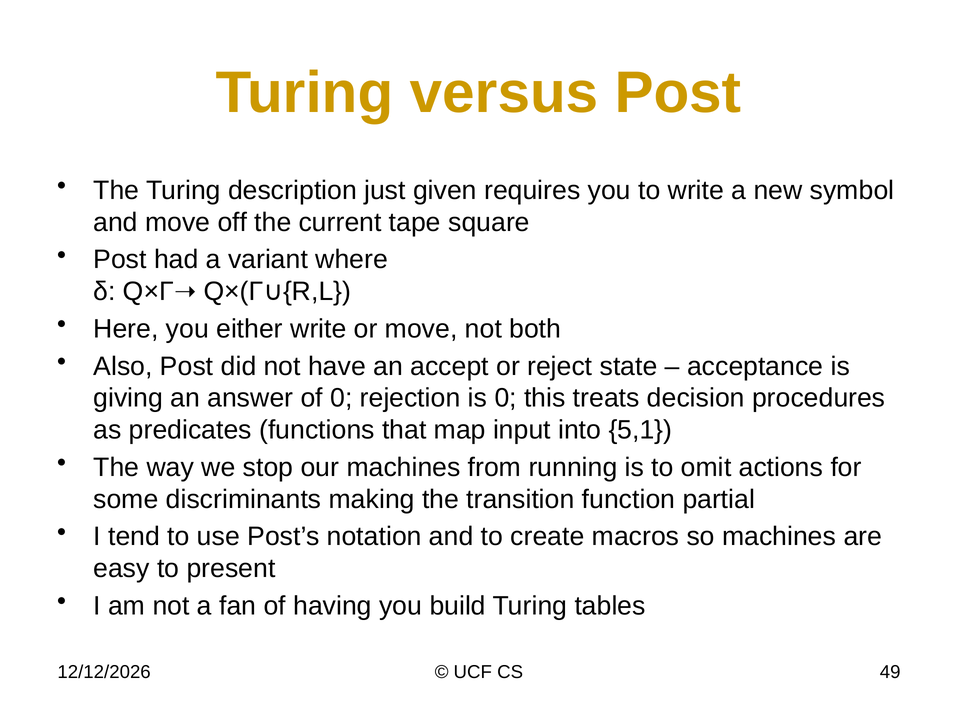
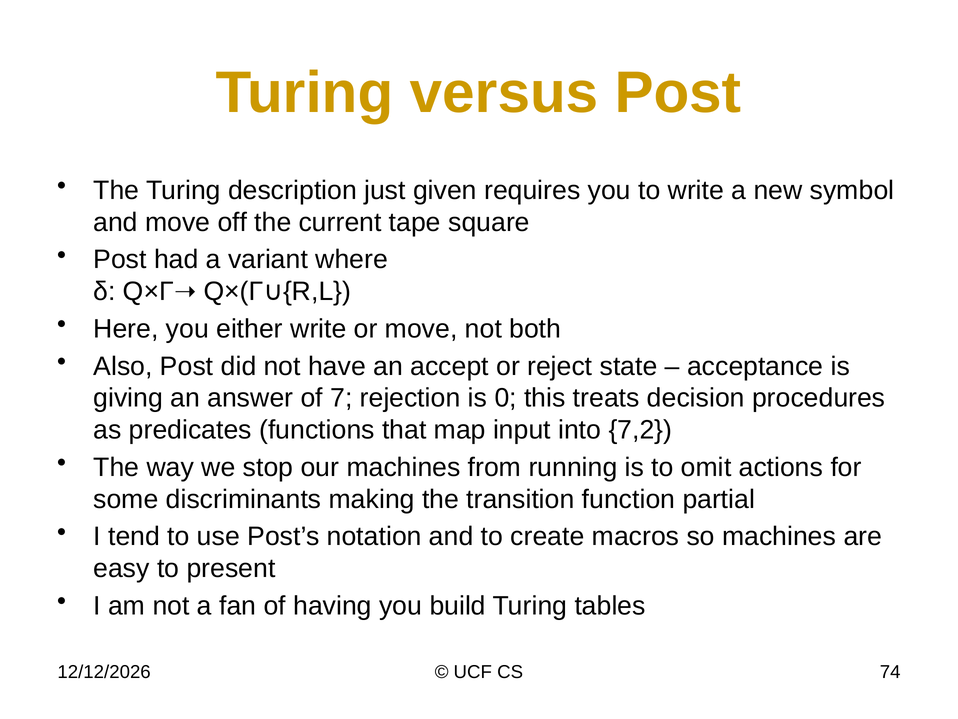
of 0: 0 -> 7
5,1: 5,1 -> 7,2
49: 49 -> 74
